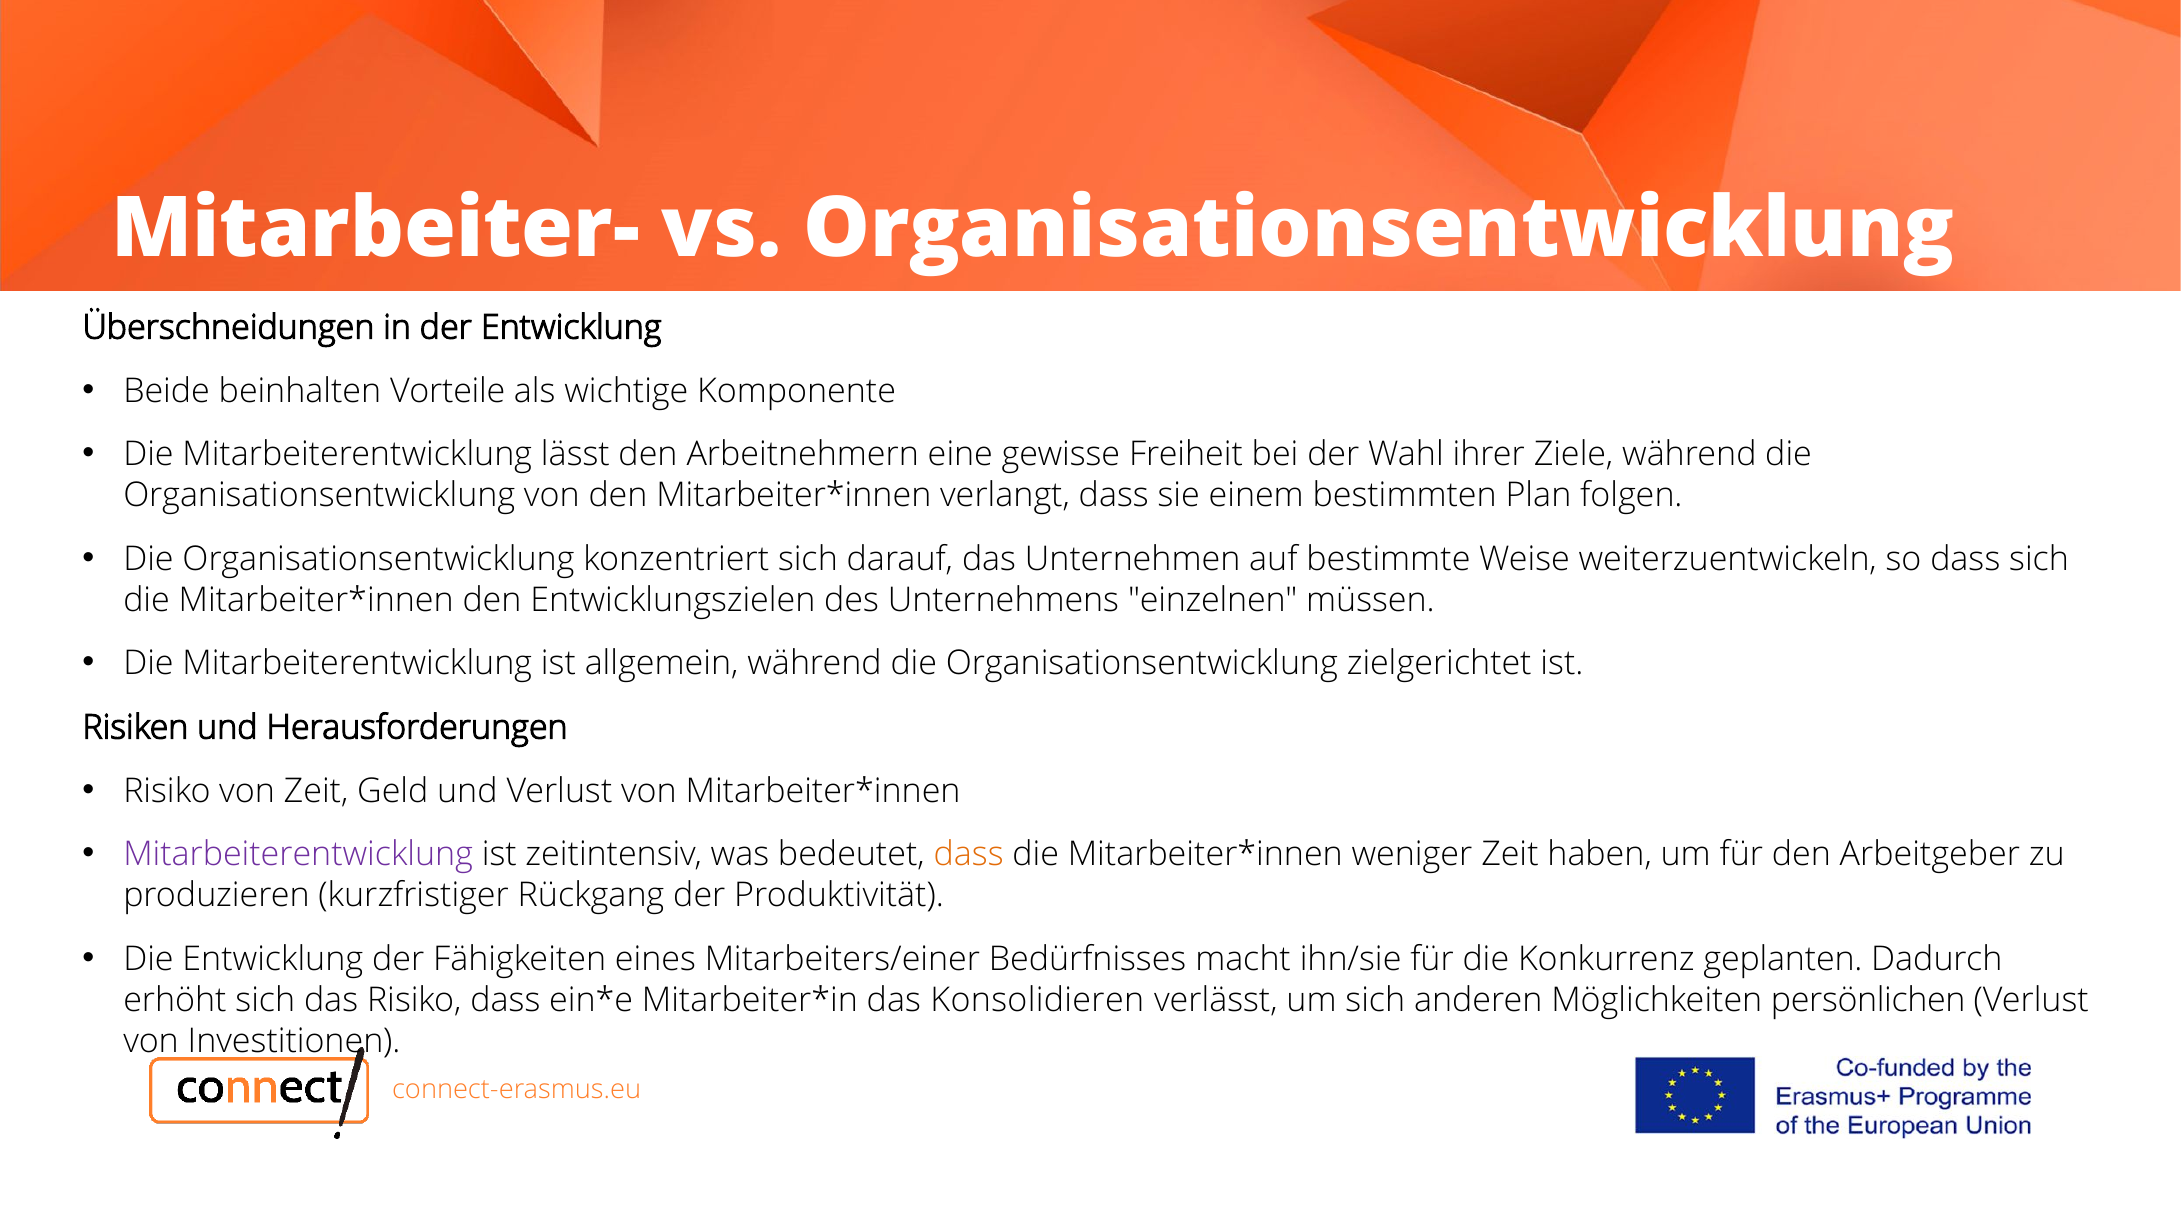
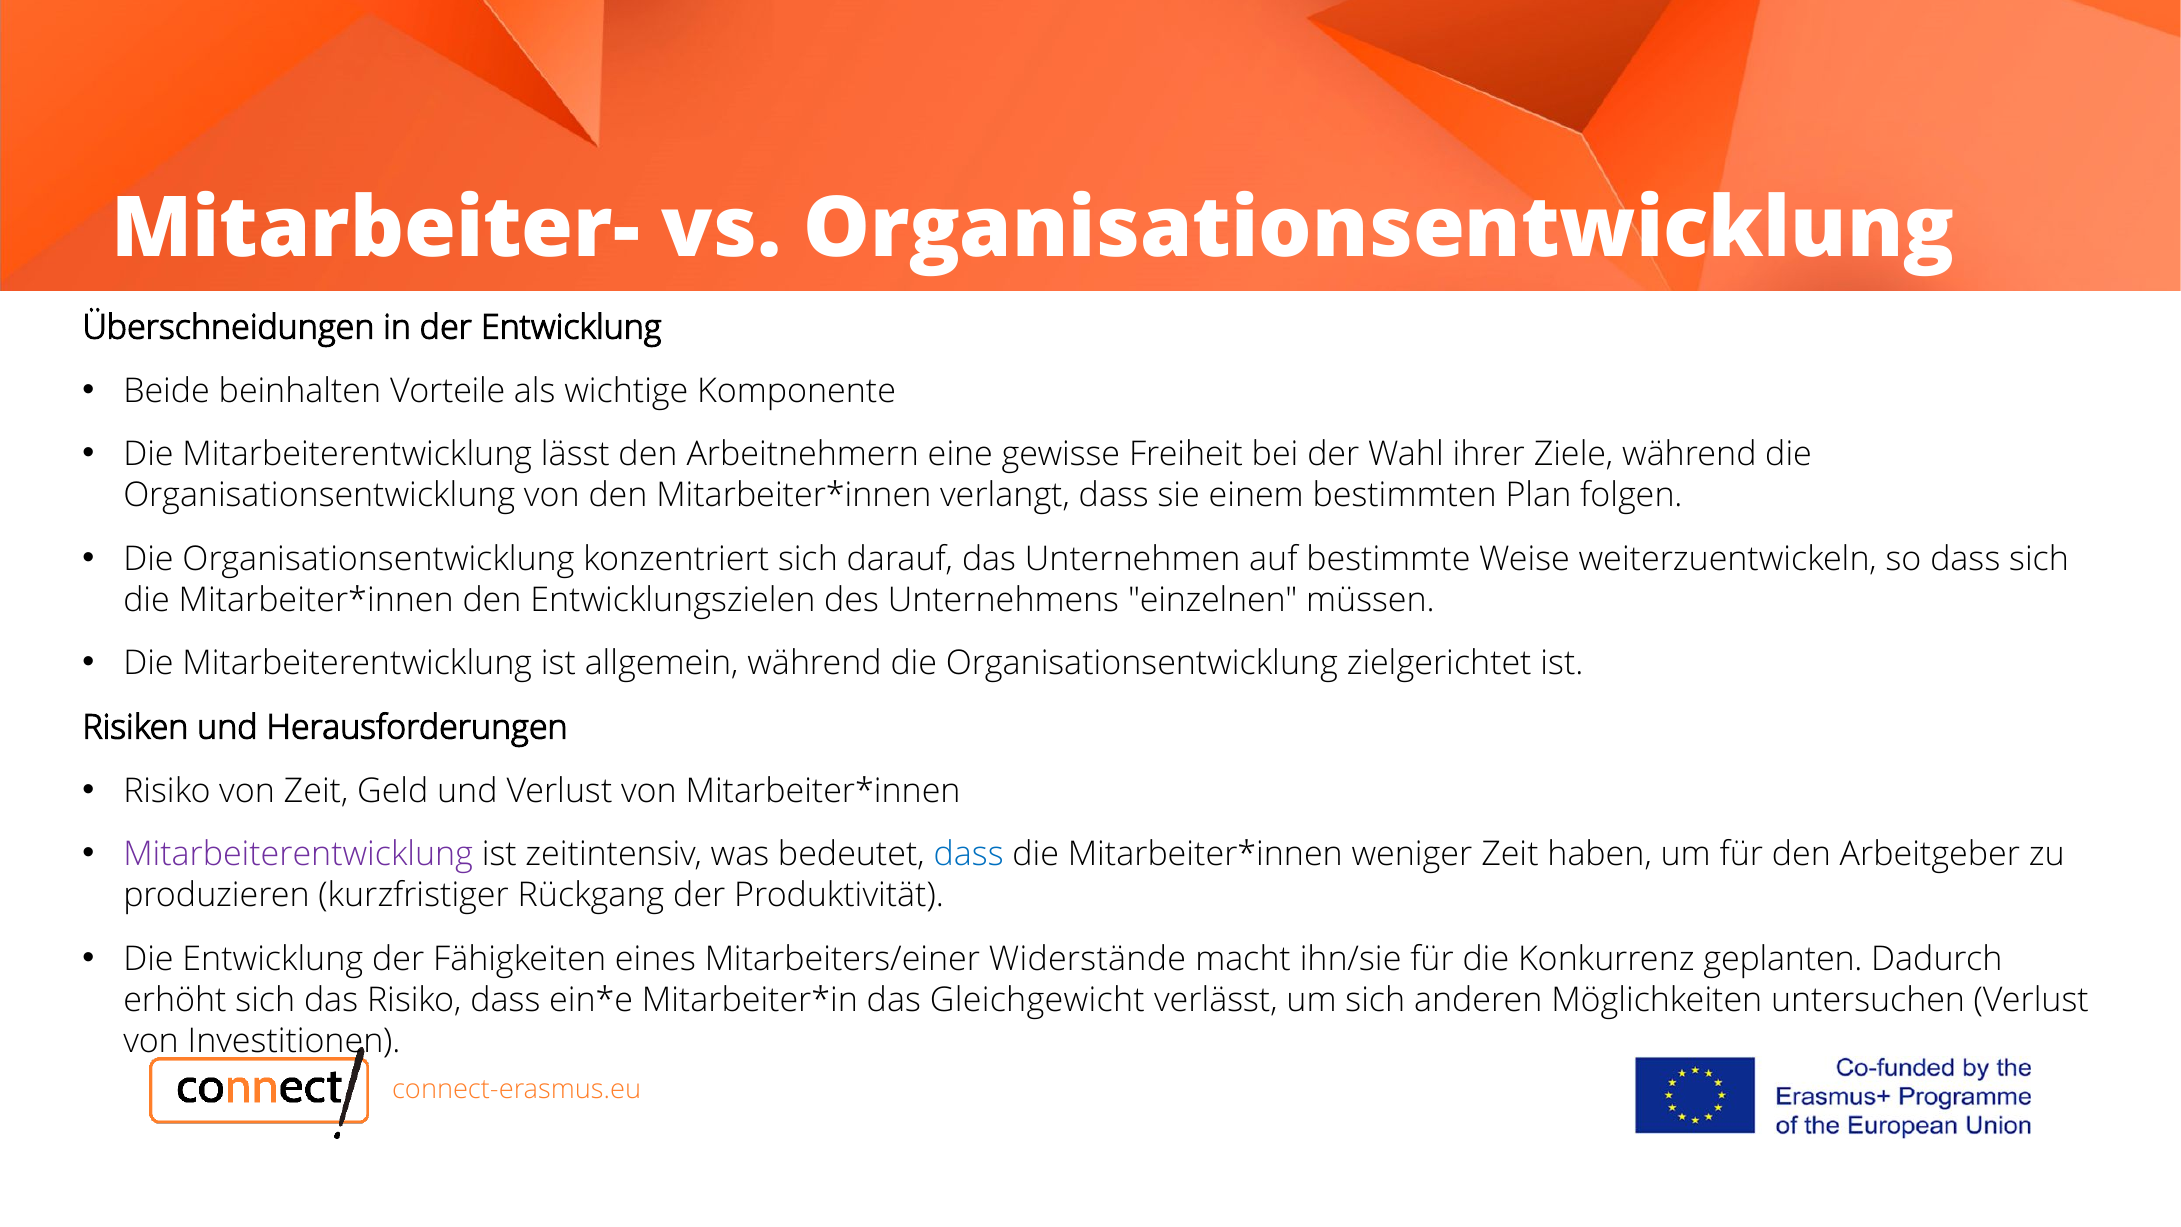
dass at (969, 854) colour: orange -> blue
Bedürfnisses: Bedürfnisses -> Widerstände
Konsolidieren: Konsolidieren -> Gleichgewicht
persönlichen: persönlichen -> untersuchen
